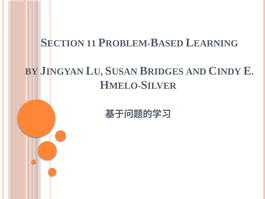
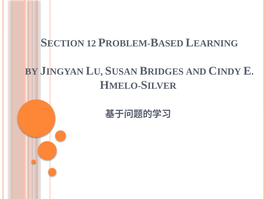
11: 11 -> 12
